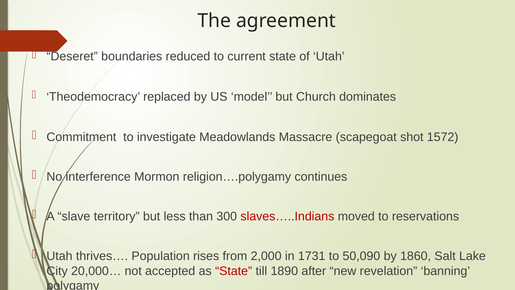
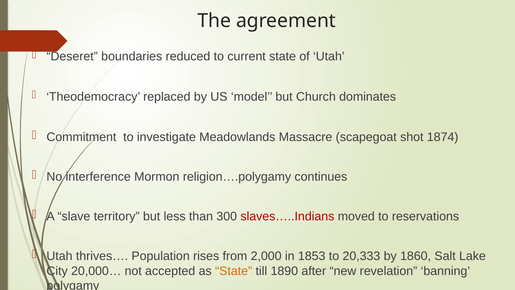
1572: 1572 -> 1874
1731: 1731 -> 1853
50,090: 50,090 -> 20,333
State at (234, 271) colour: red -> orange
